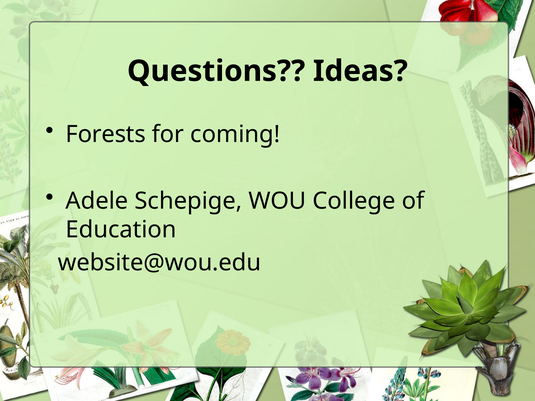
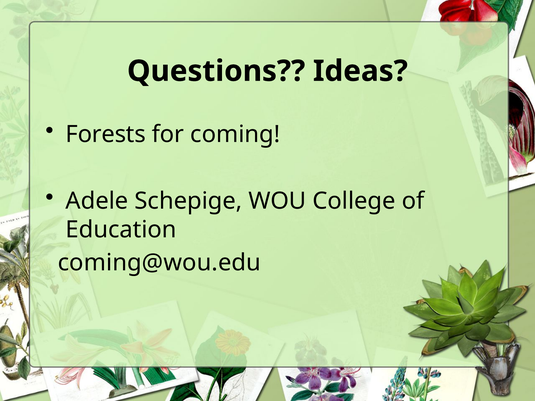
website@wou.edu: website@wou.edu -> coming@wou.edu
